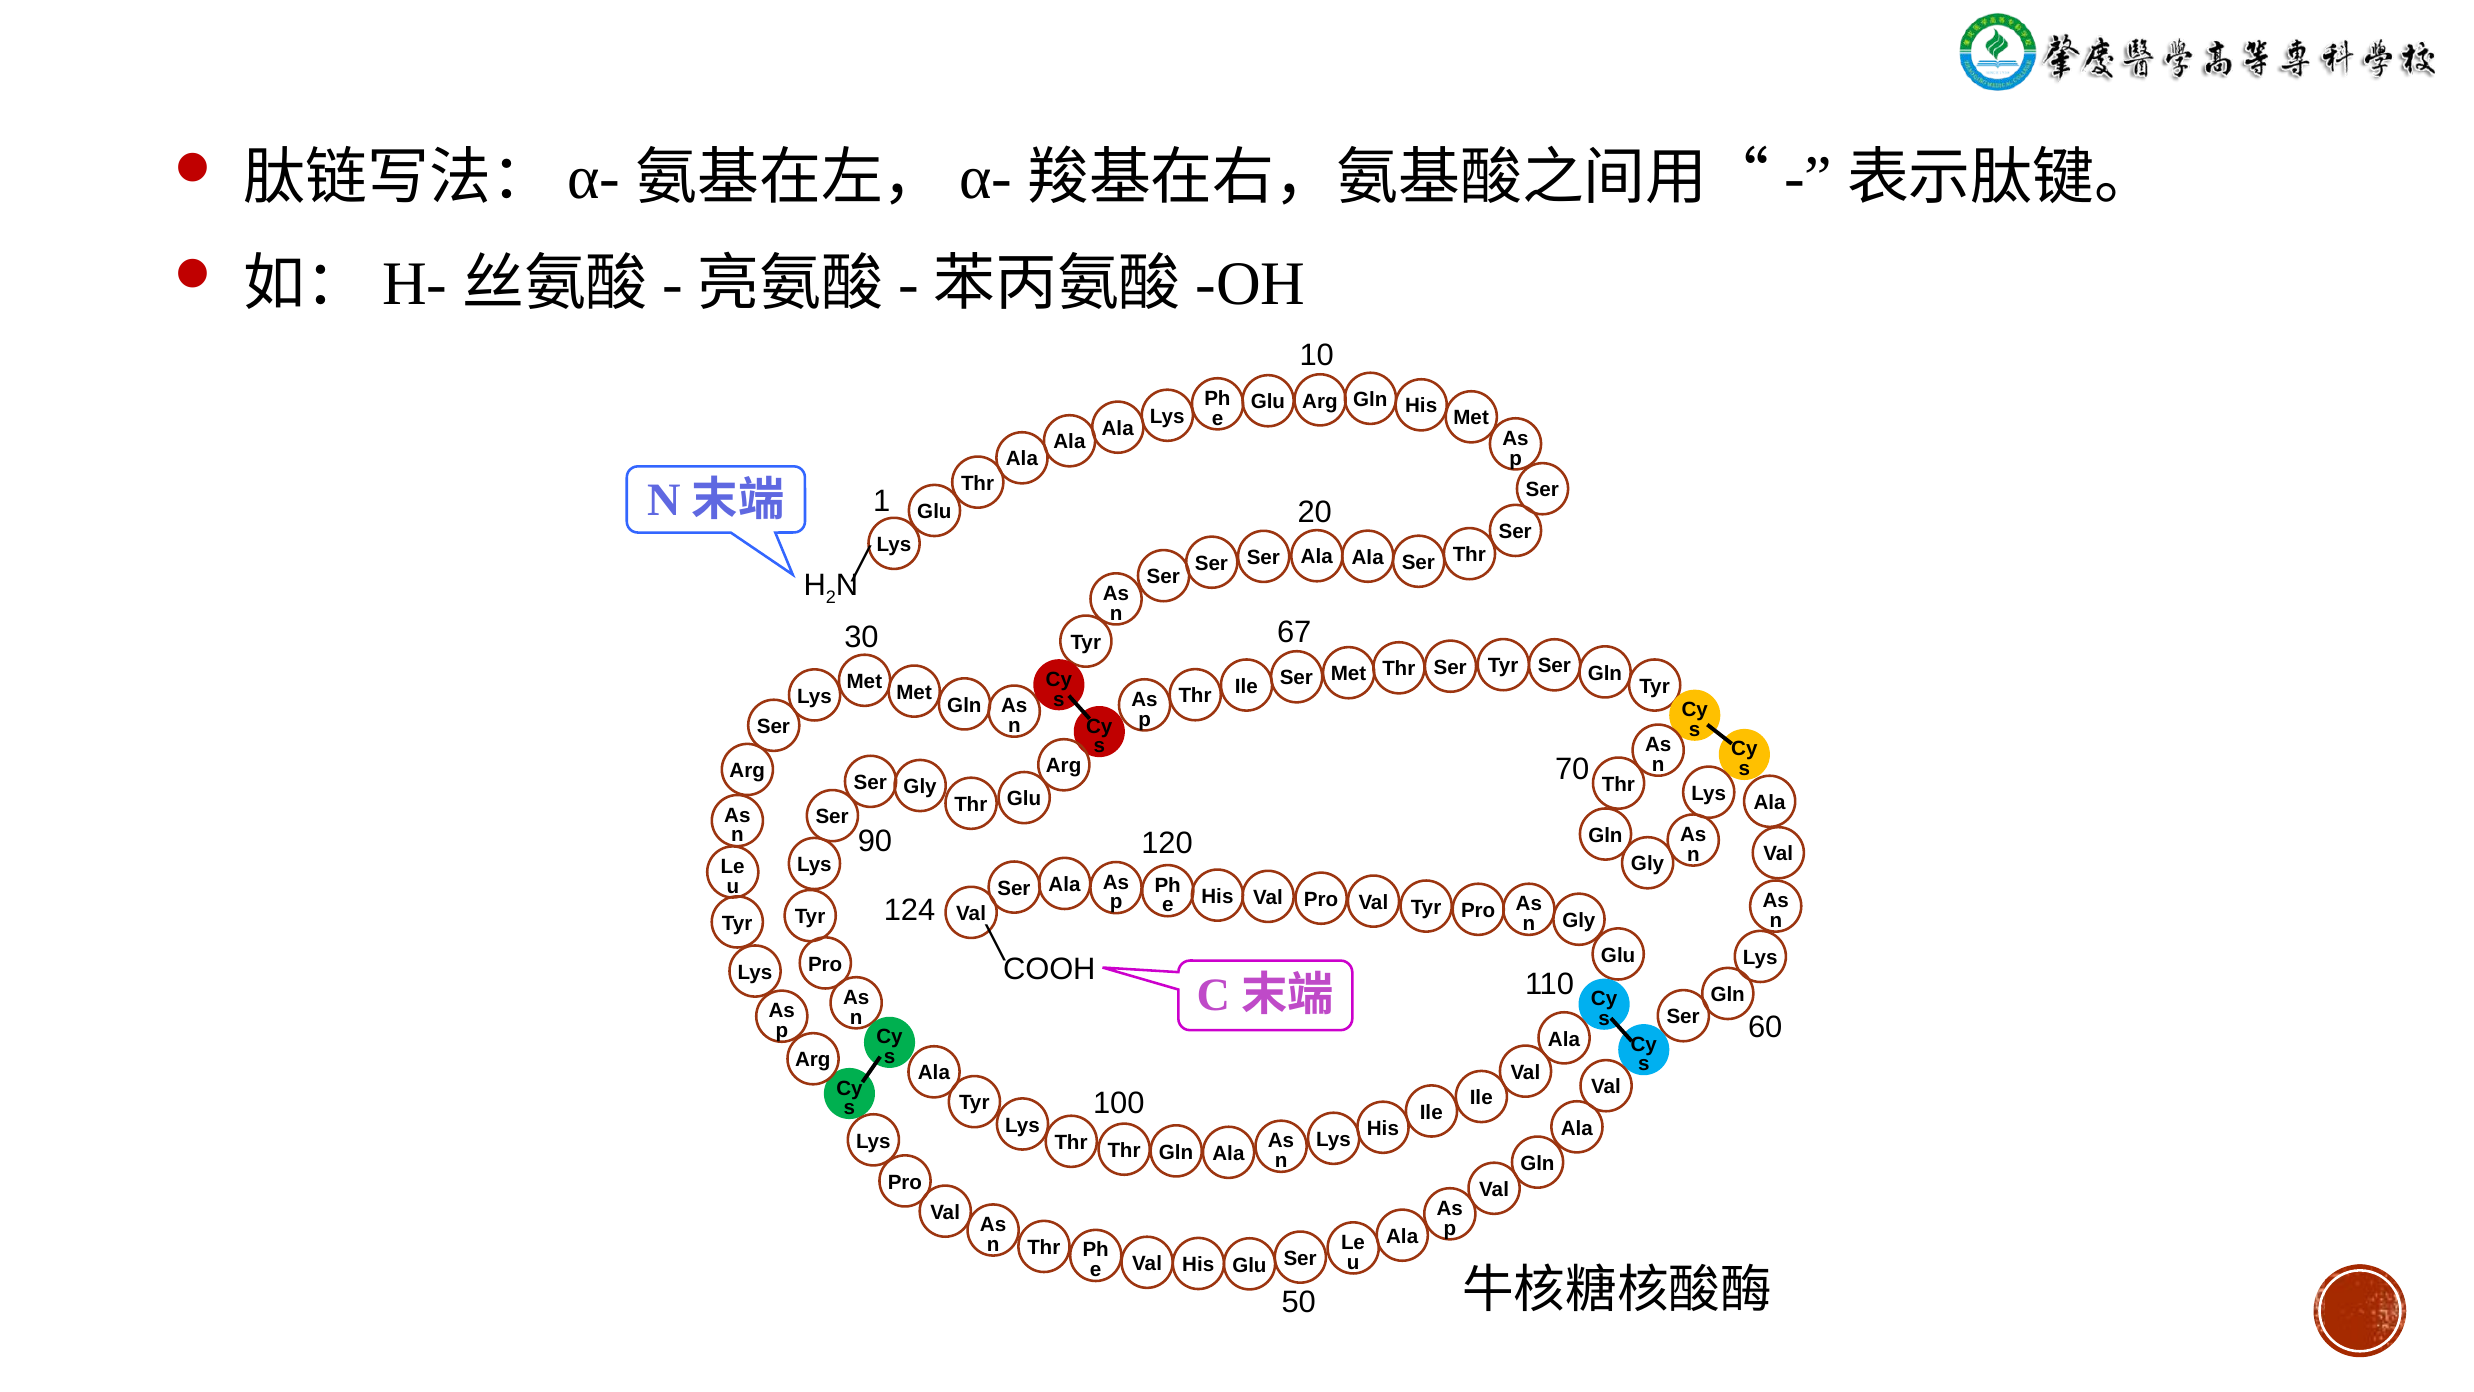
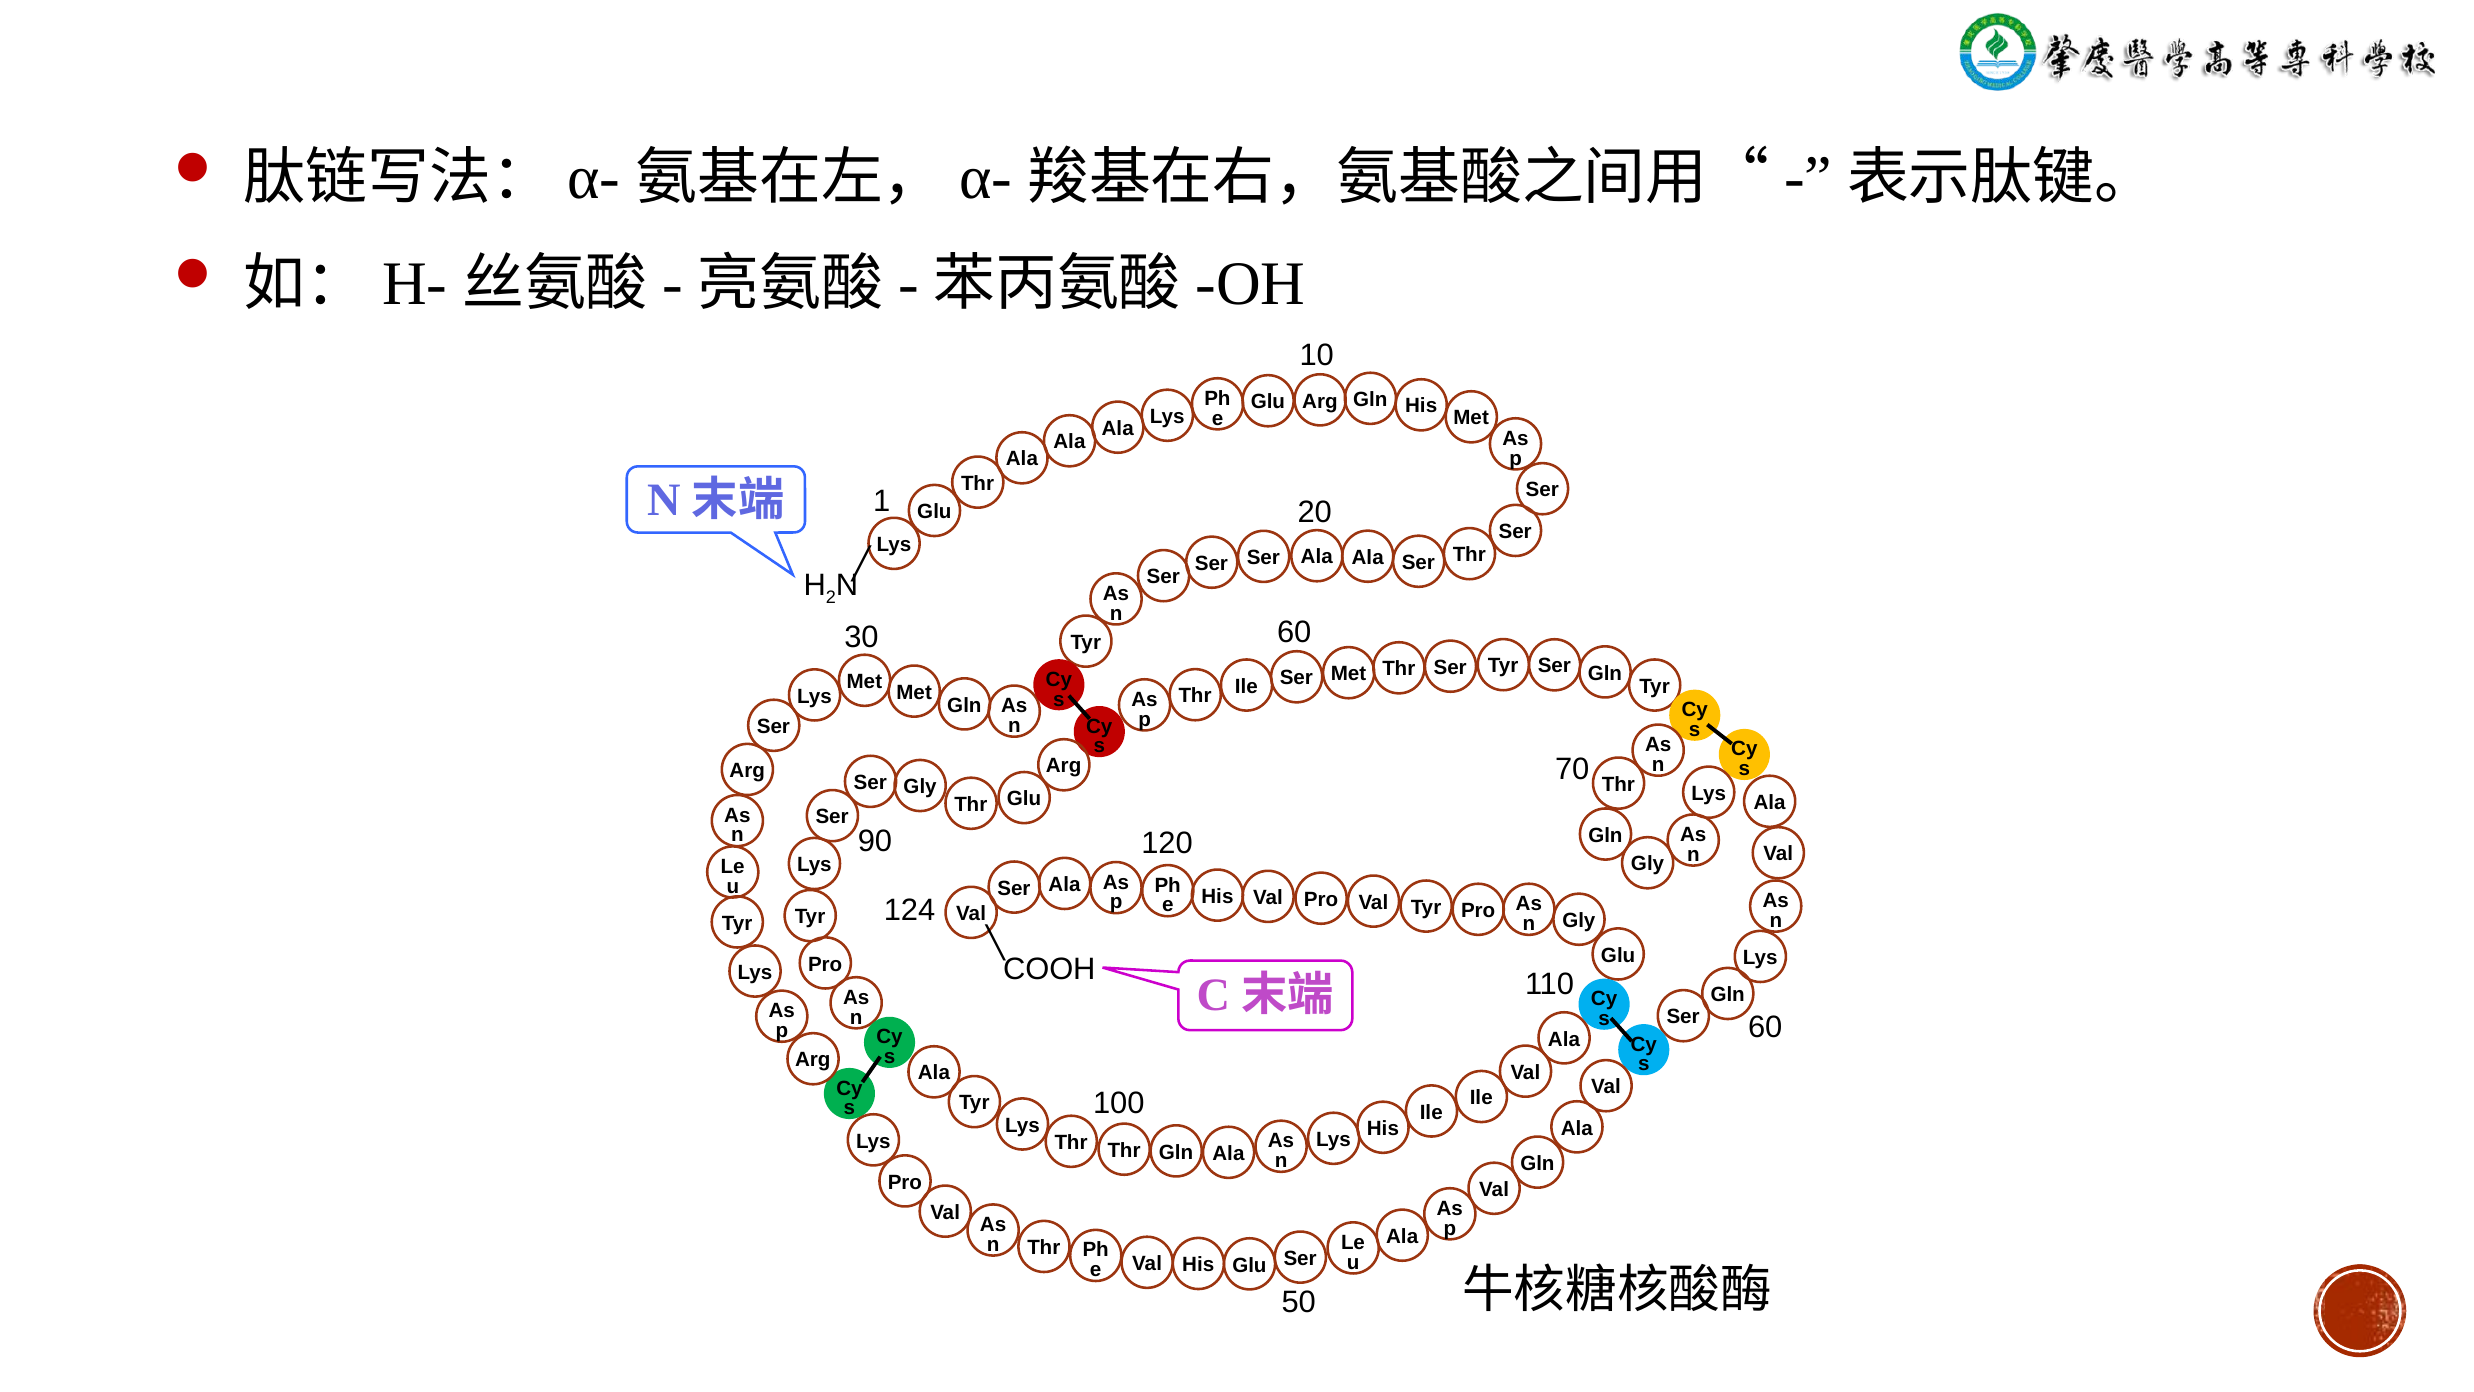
30 67: 67 -> 60
